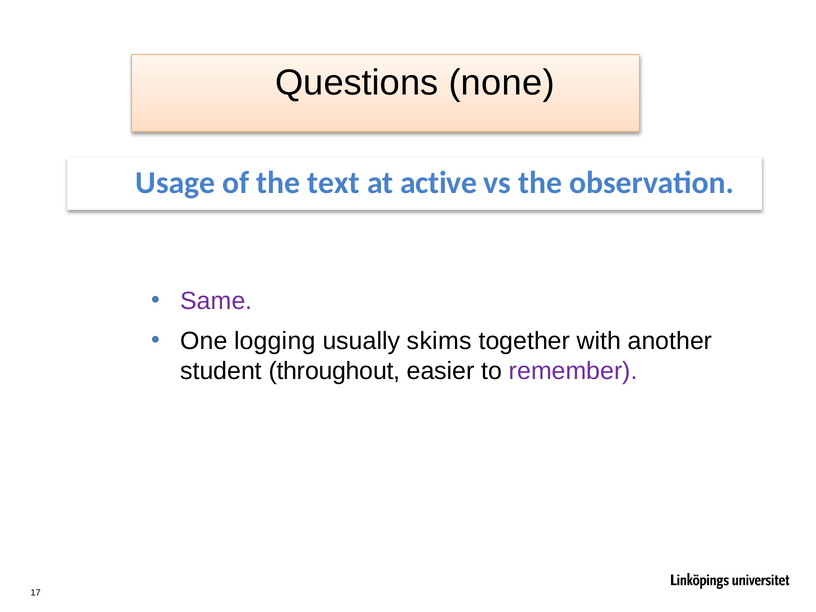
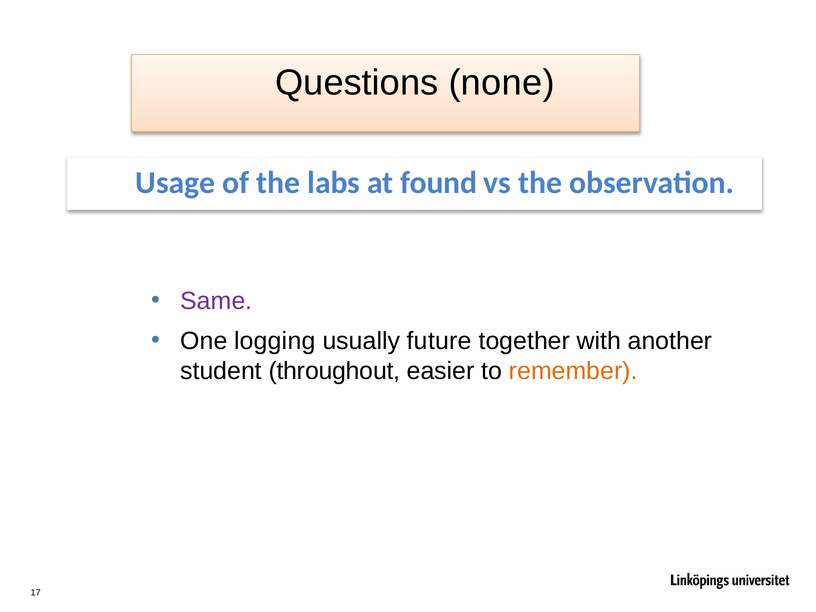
text: text -> labs
active: active -> found
skims: skims -> future
remember colour: purple -> orange
